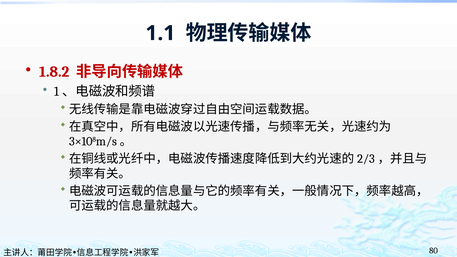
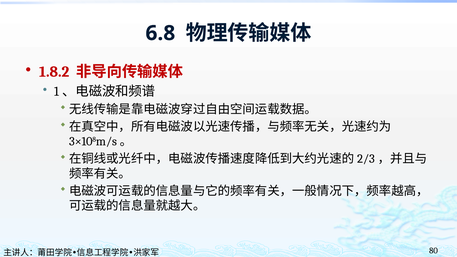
1.1: 1.1 -> 6.8
